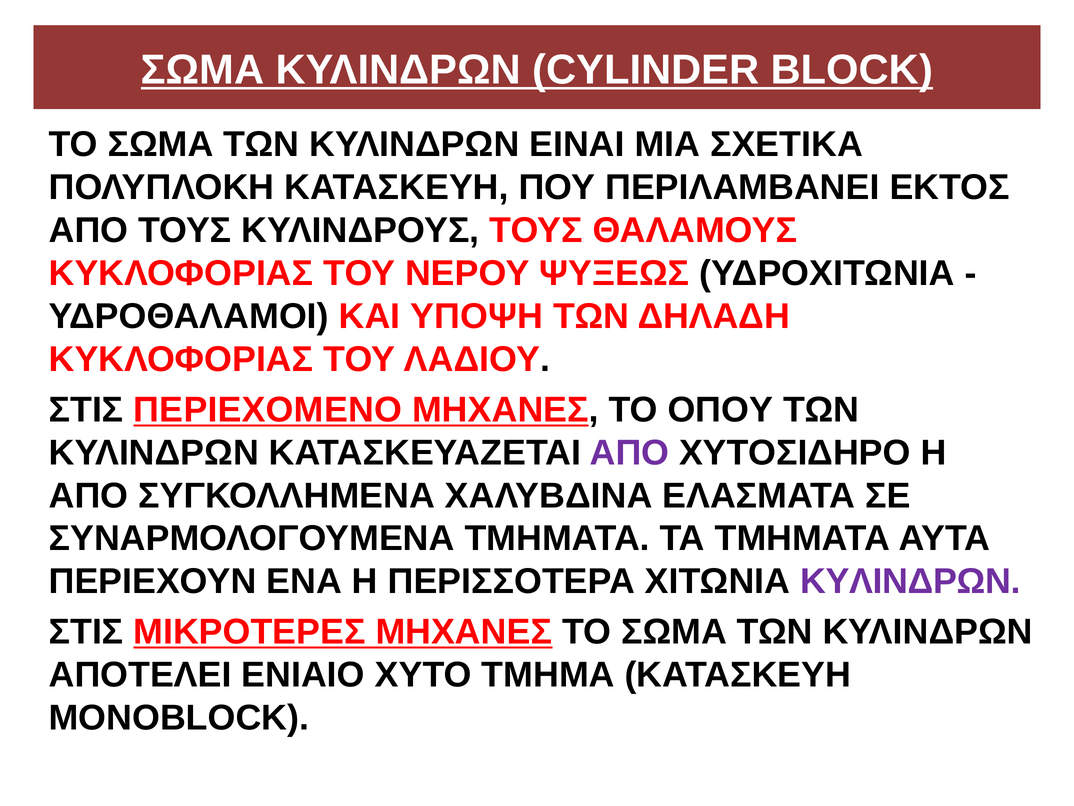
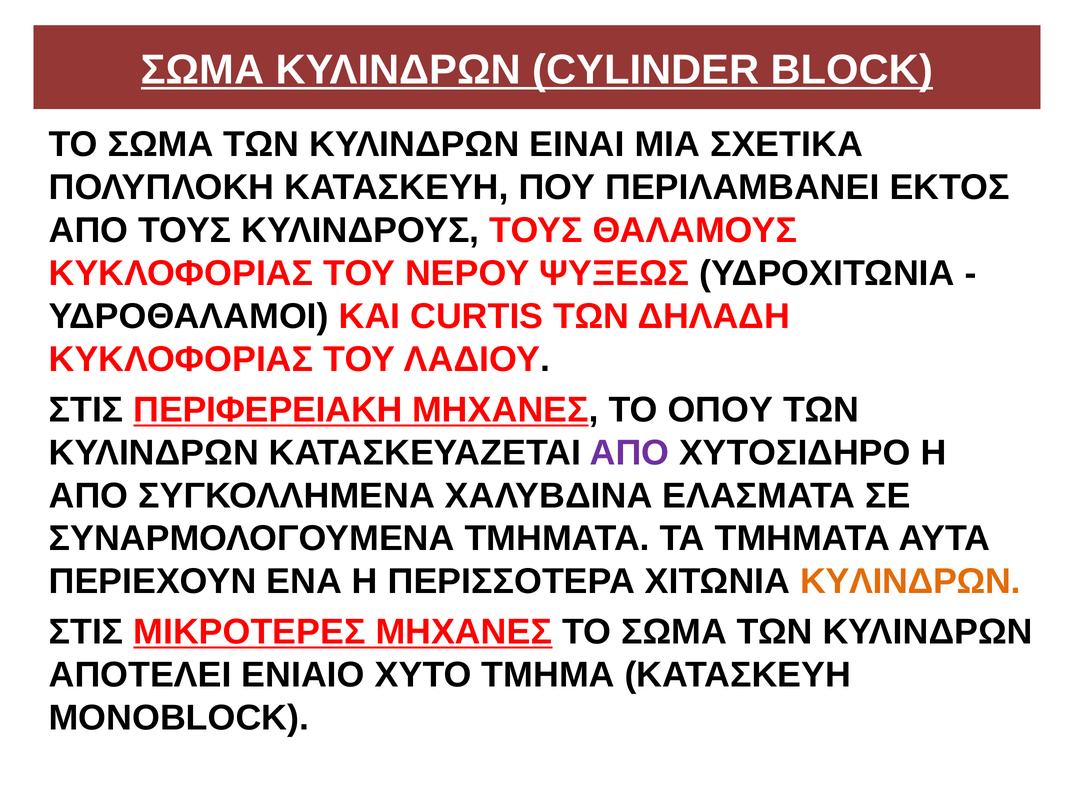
ΥΠΟΨΗ: ΥΠΟΨΗ -> CURTIS
ΠΕΡΙΕΧΟΜΕΝΟ: ΠΕΡΙΕΧΟΜΕΝΟ -> ΠΕΡΙΦΕΡΕΙΑΚΗ
ΚΥΛΙΝΔΡΩΝ at (910, 581) colour: purple -> orange
